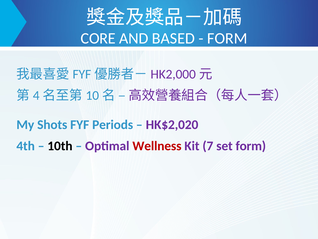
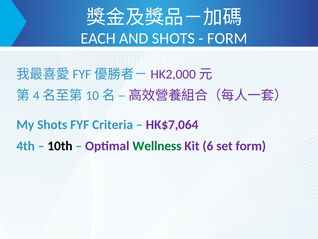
CORE: CORE -> EACH
AND BASED: BASED -> SHOTS
Periods: Periods -> Criteria
HK$2,020: HK$2,020 -> HK$7,064
Wellness colour: red -> green
7: 7 -> 6
